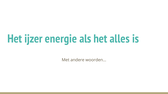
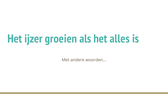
energie: energie -> groeien
